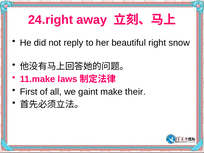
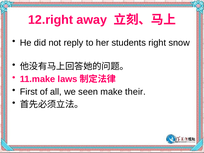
24.right: 24.right -> 12.right
beautiful: beautiful -> students
gaint: gaint -> seen
